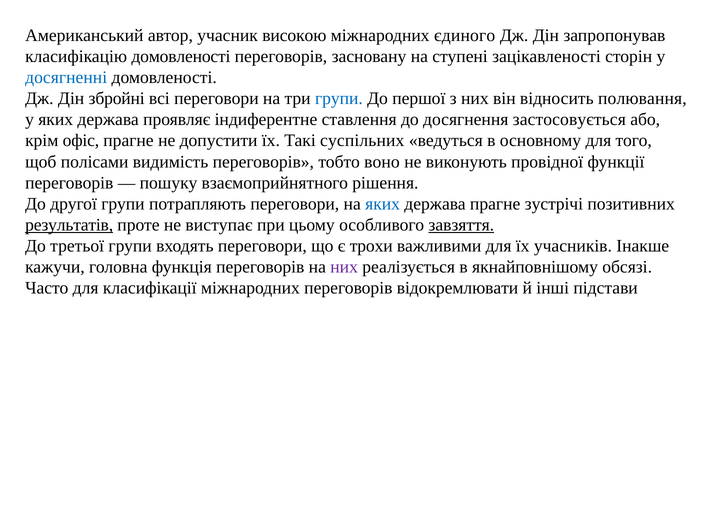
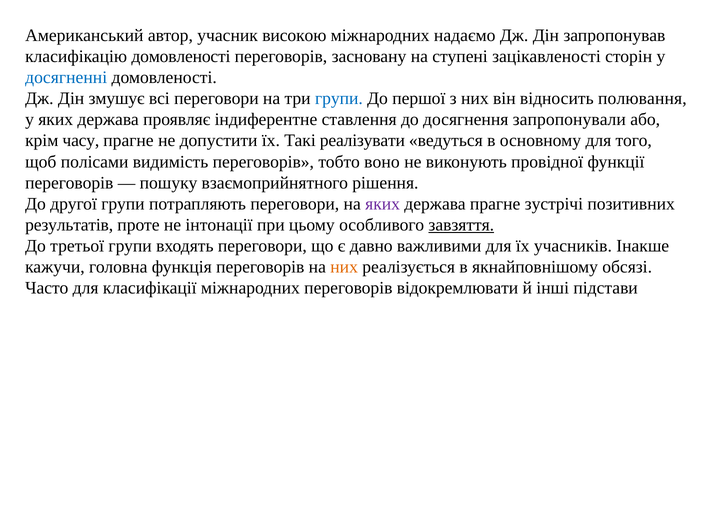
єдиного: єдиного -> надаємо
збройні: збройні -> змушує
застосовується: застосовується -> запропонували
офіс: офіс -> часу
суспільних: суспільних -> реалізувати
яких at (383, 204) colour: blue -> purple
результатів underline: present -> none
виступає: виступає -> інтонації
трохи: трохи -> давно
них at (344, 267) colour: purple -> orange
